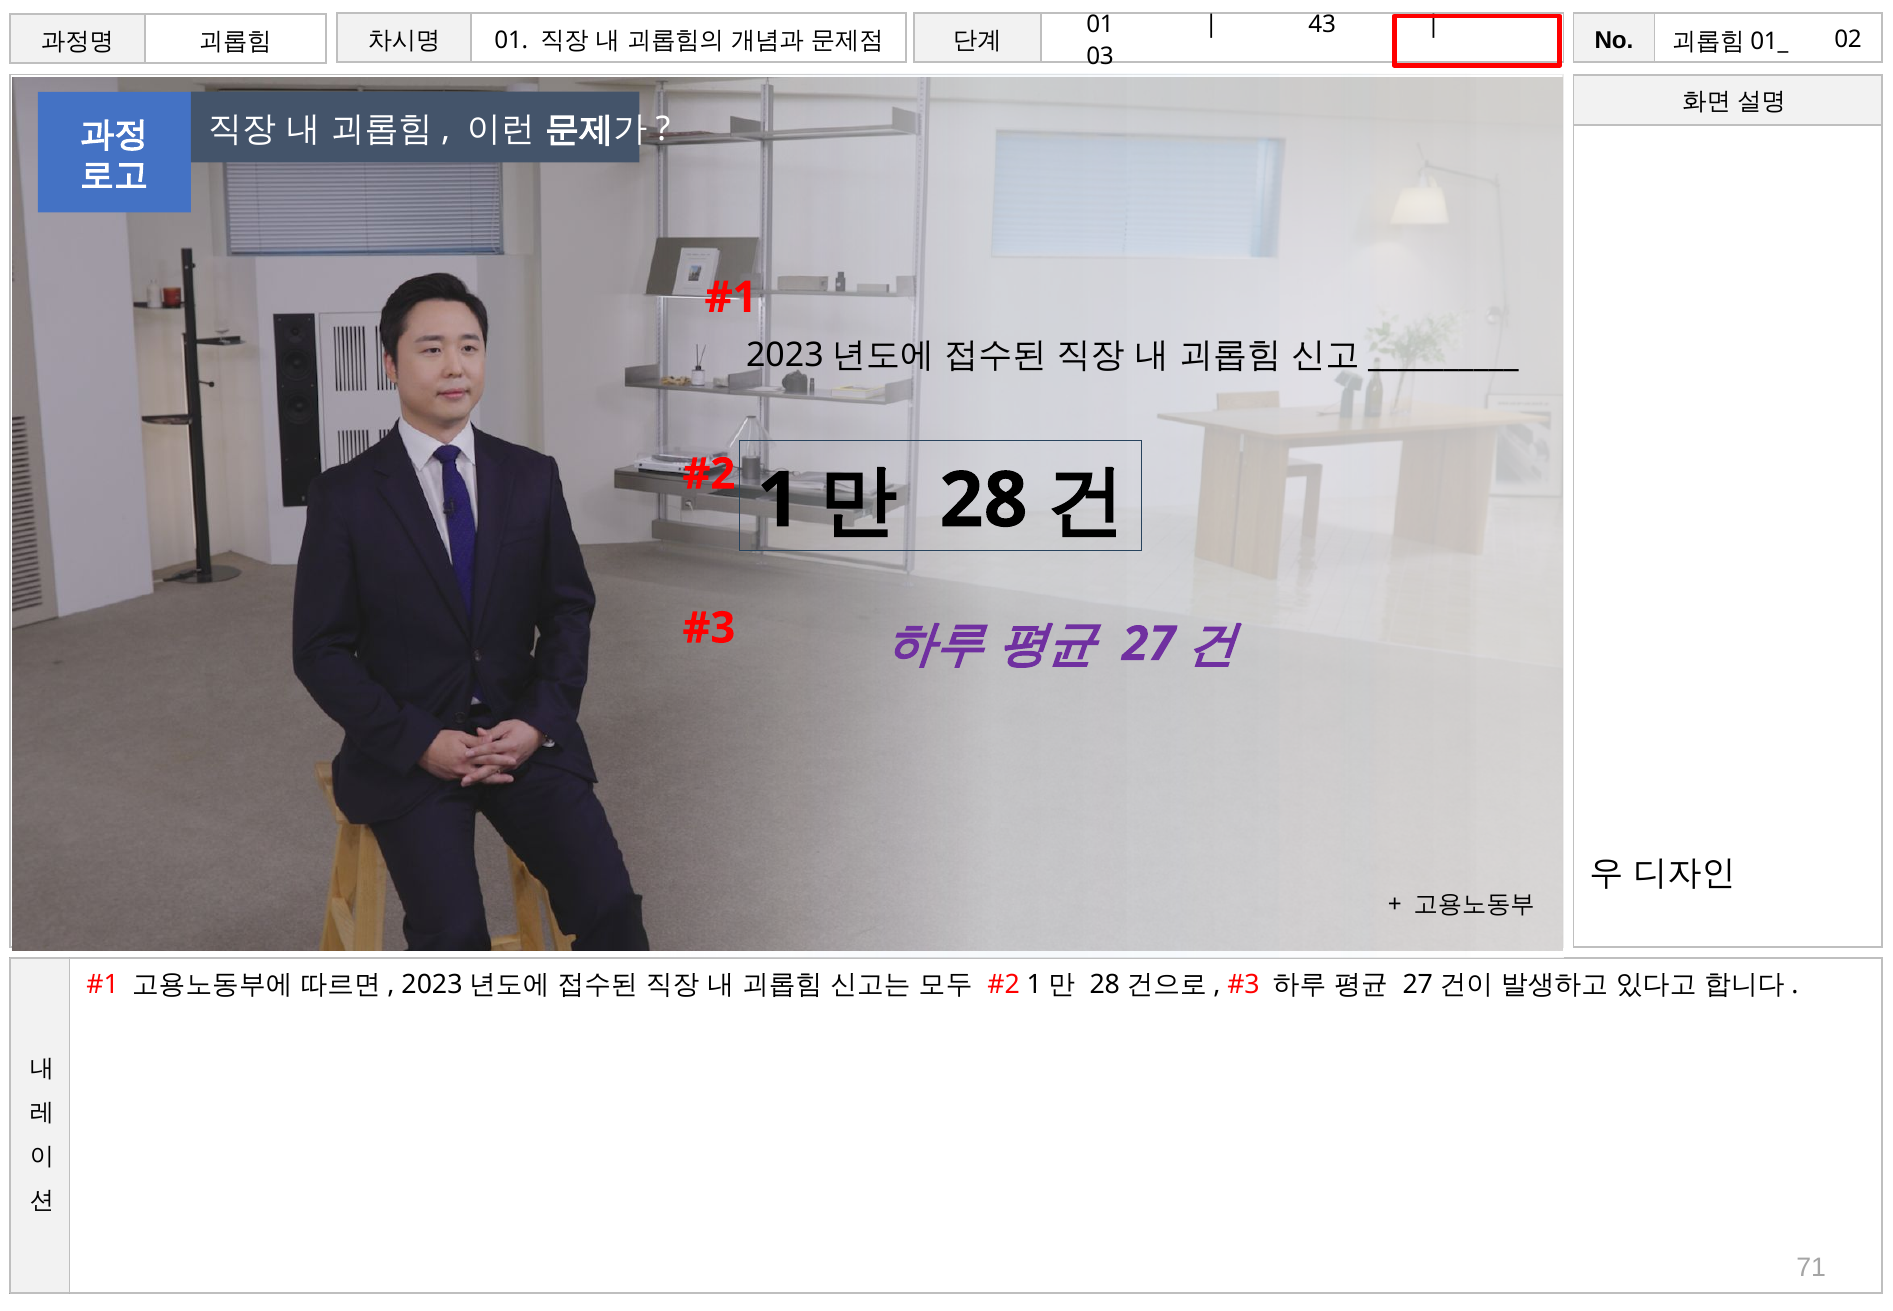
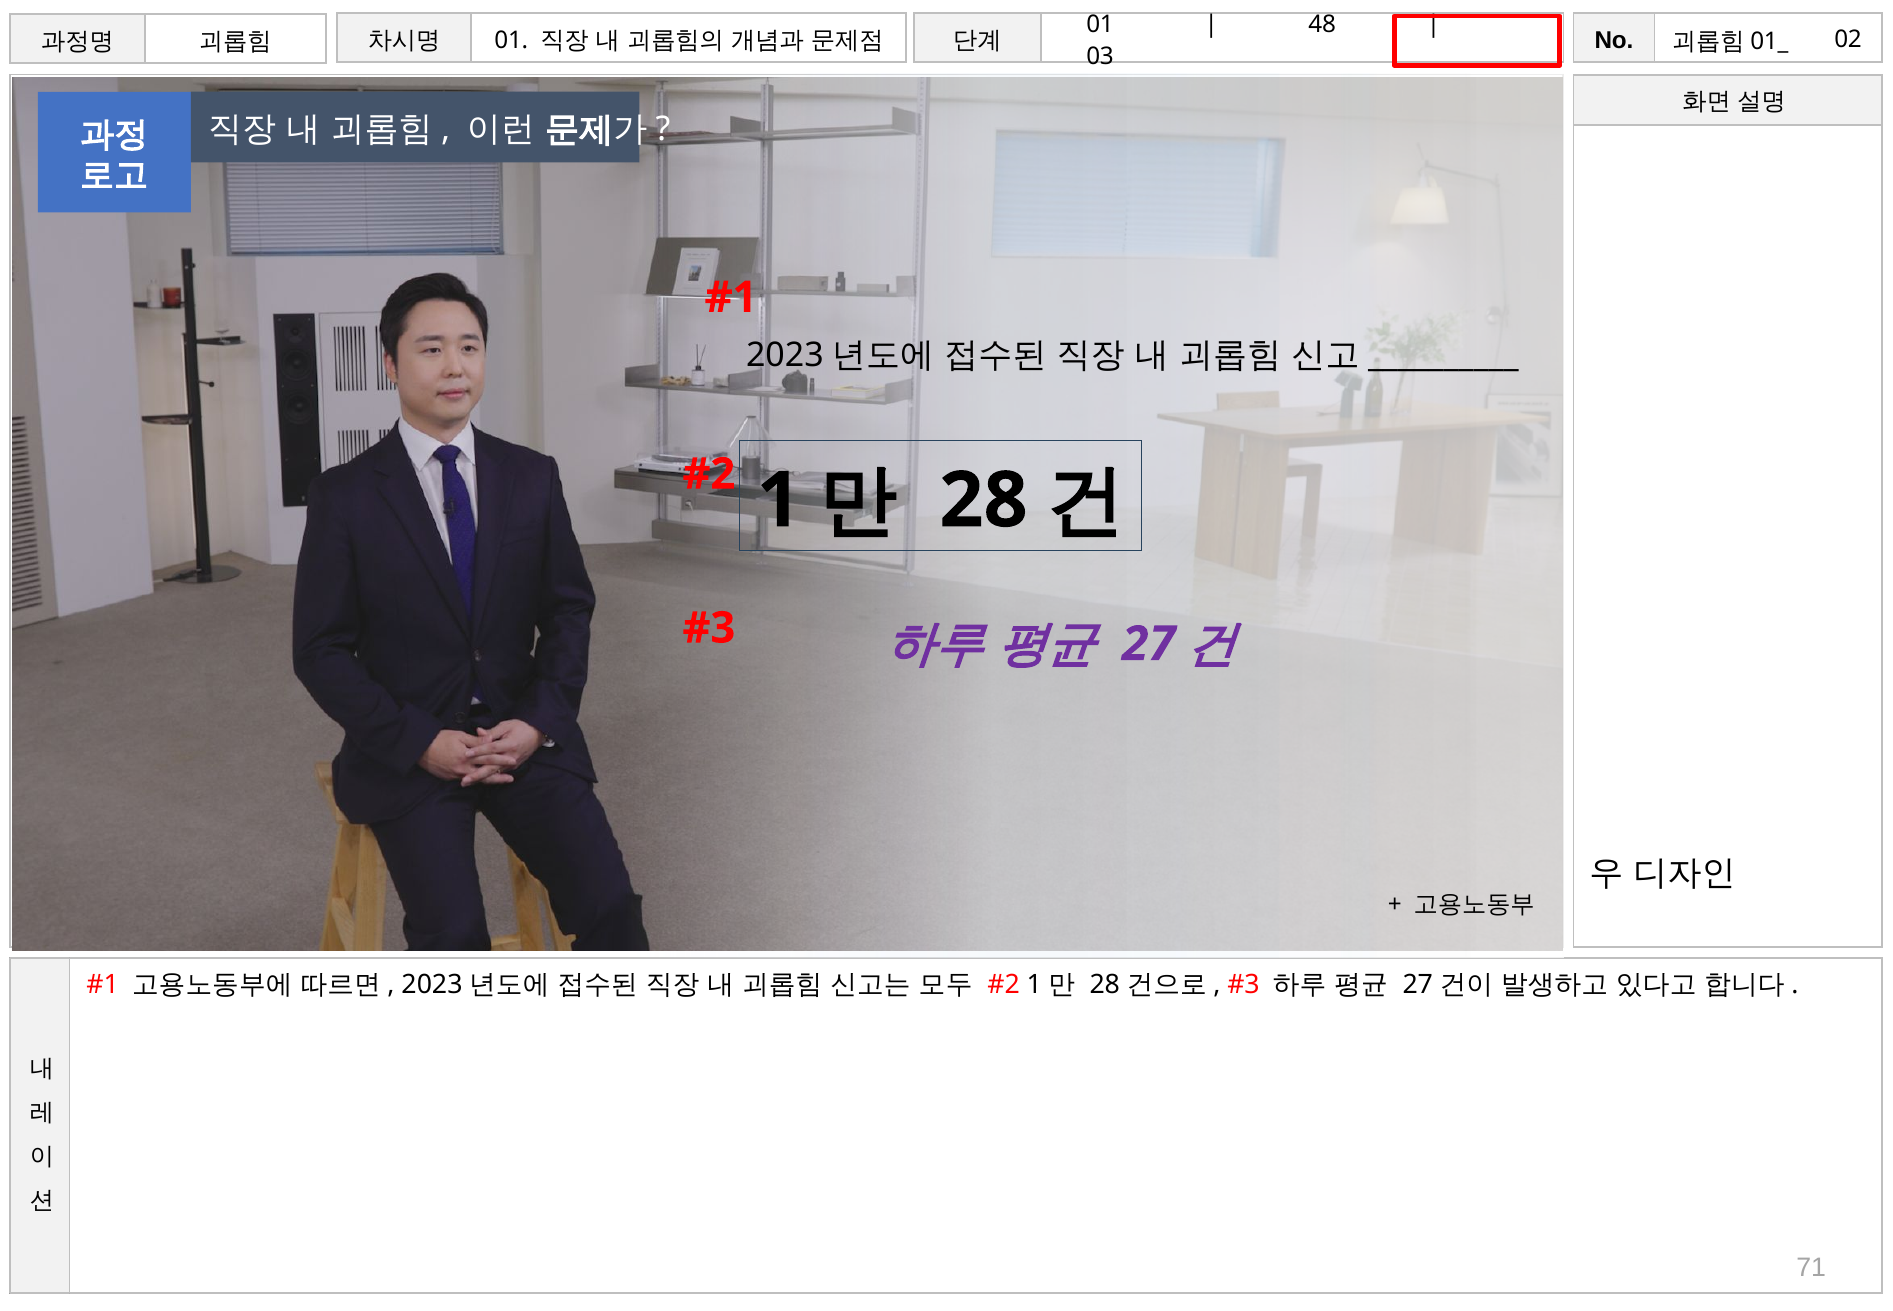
43: 43 -> 48
